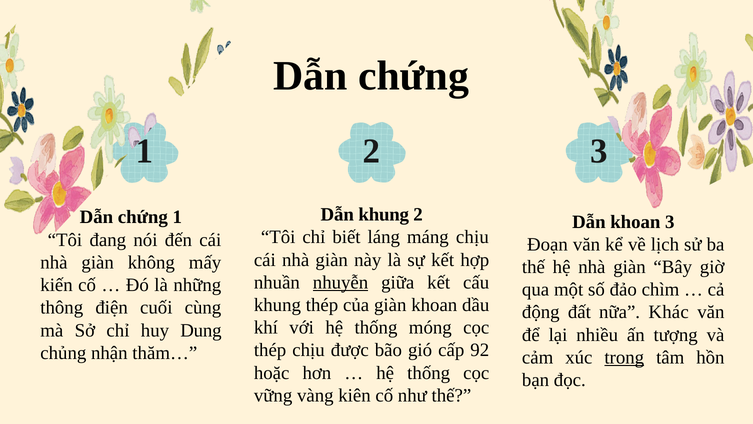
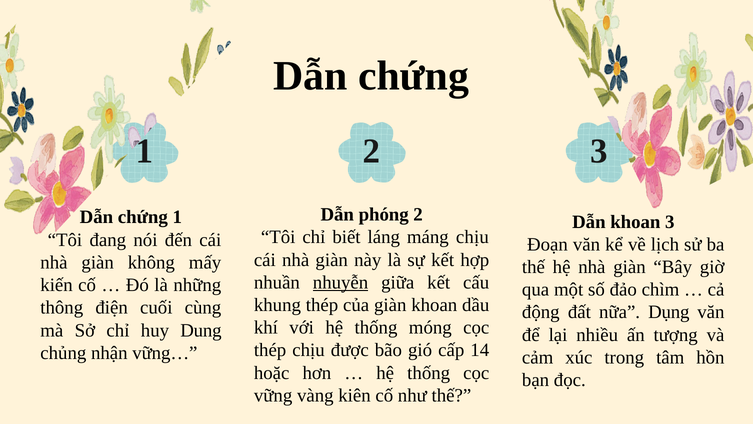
Dẫn khung: khung -> phóng
Khác: Khác -> Dụng
92: 92 -> 14
thăm…: thăm… -> vững…
trong underline: present -> none
